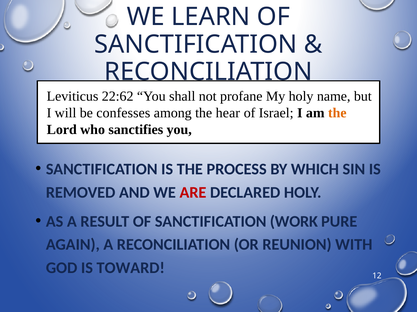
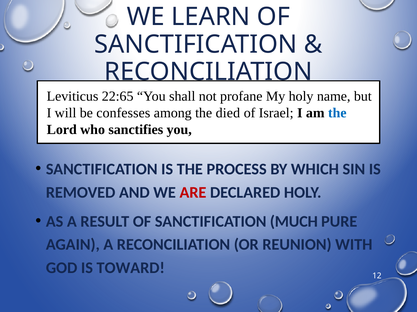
22:62: 22:62 -> 22:65
hear: hear -> died
the at (337, 113) colour: orange -> blue
WORK: WORK -> MUCH
